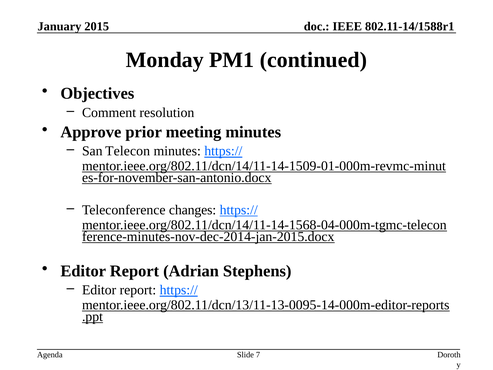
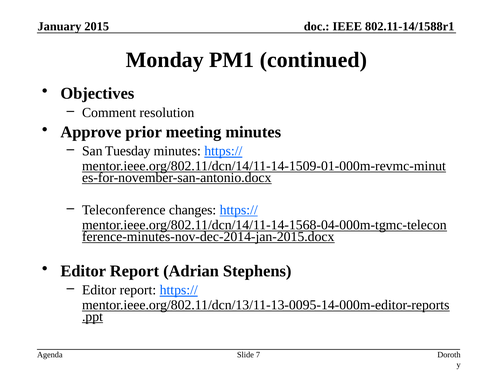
Telecon: Telecon -> Tuesday
